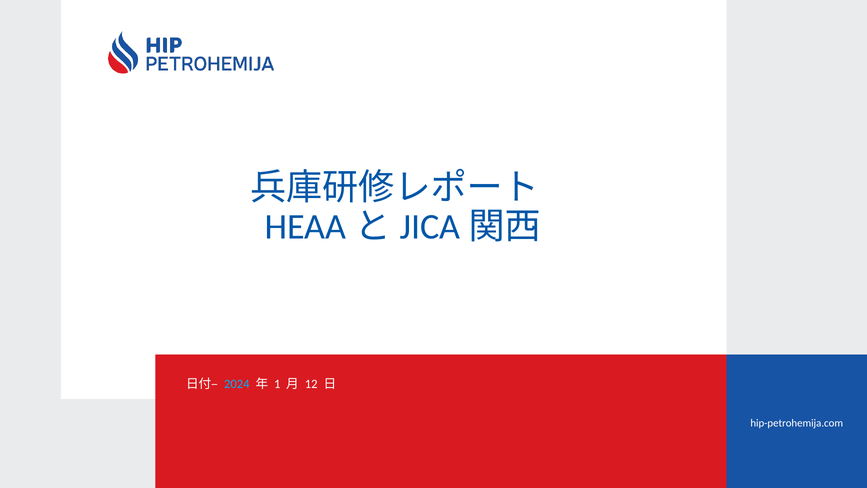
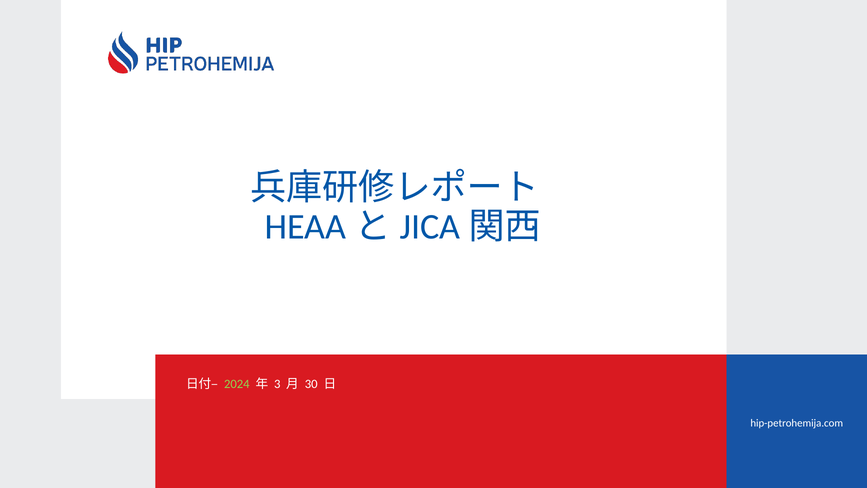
2024 colour: light blue -> light green
1: 1 -> 3
12: 12 -> 30
